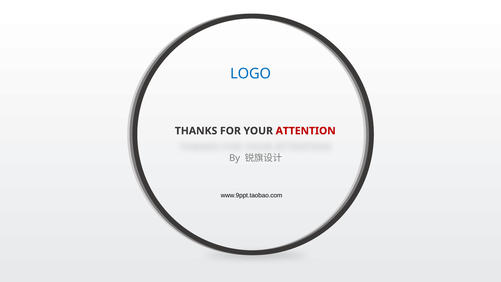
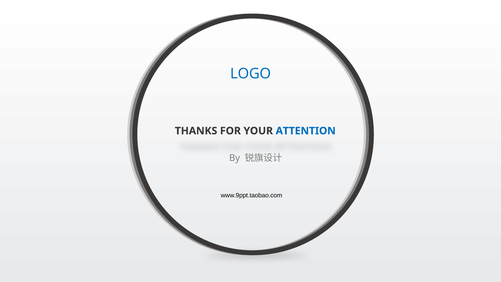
ATTENTION colour: red -> blue
